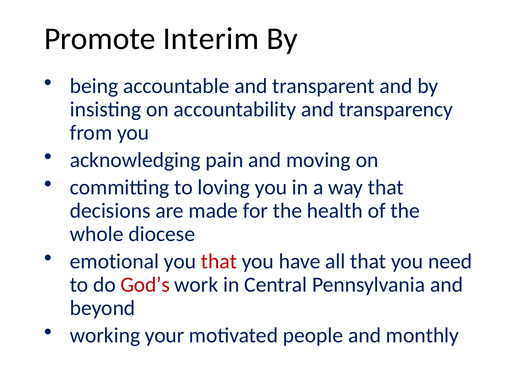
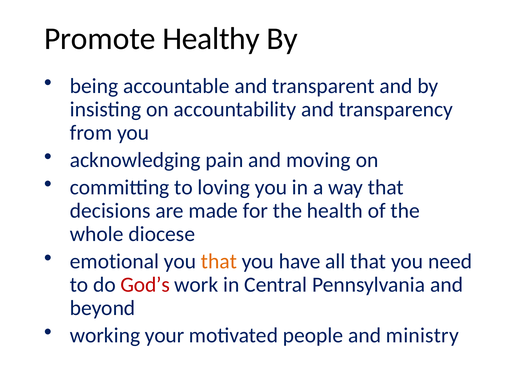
Interim: Interim -> Healthy
that at (219, 262) colour: red -> orange
monthly: monthly -> ministry
